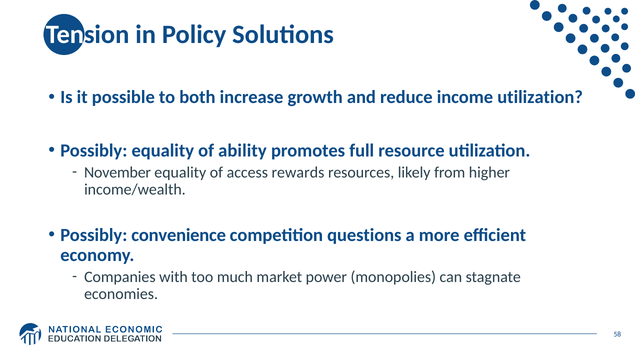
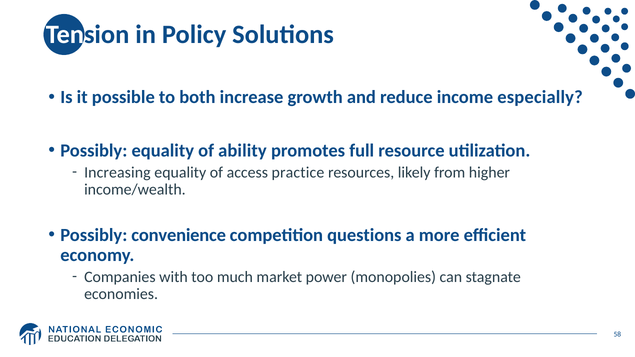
income utilization: utilization -> especially
November: November -> Increasing
rewards: rewards -> practice
